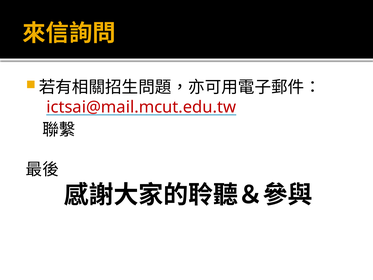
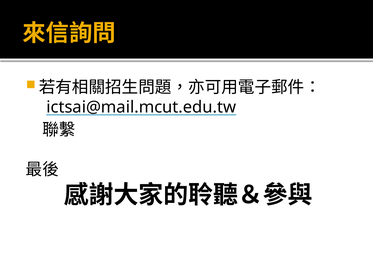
ictsai@mail.mcut.edu.tw colour: red -> black
